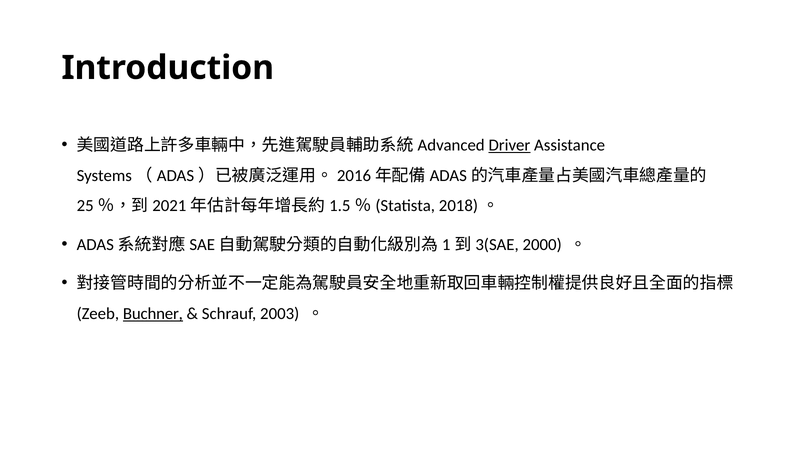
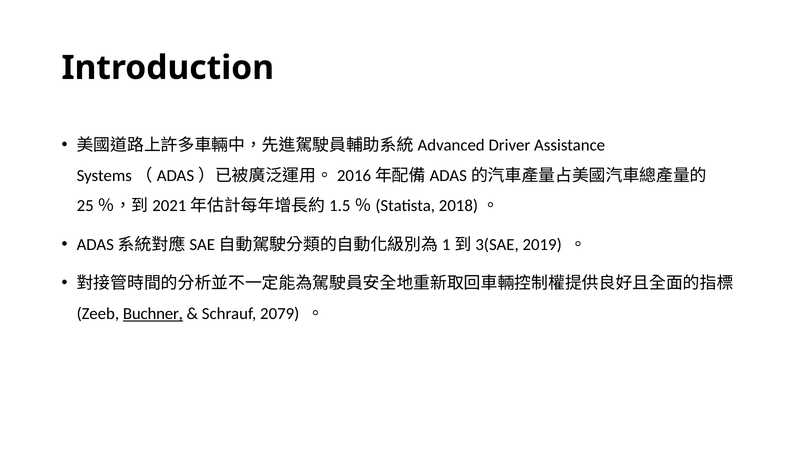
Driver underline: present -> none
2000: 2000 -> 2019
2003: 2003 -> 2079
